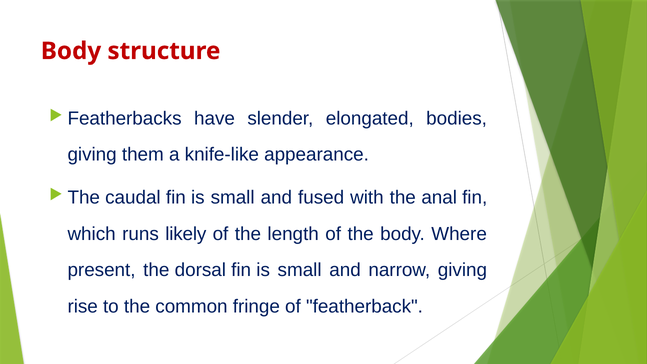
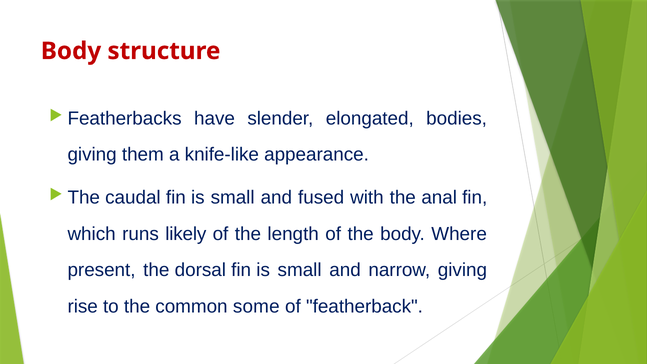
fringe: fringe -> some
